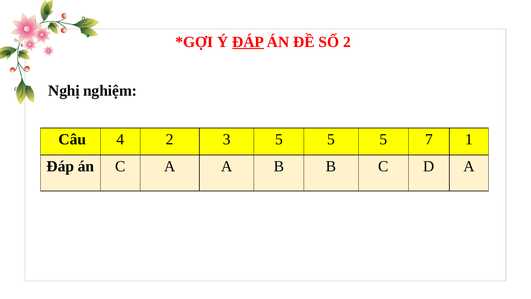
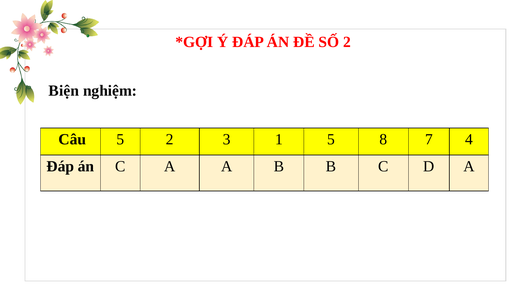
ĐÁP at (248, 42) underline: present -> none
Nghị: Nghị -> Biện
Câu 4: 4 -> 5
3 5: 5 -> 1
5 at (383, 139): 5 -> 8
1: 1 -> 4
